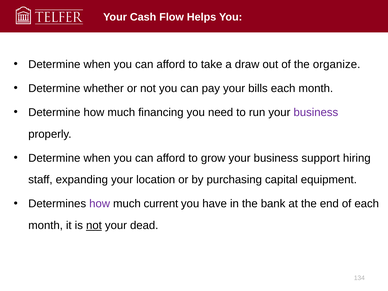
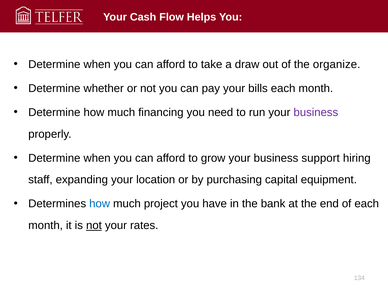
how at (100, 204) colour: purple -> blue
current: current -> project
dead: dead -> rates
